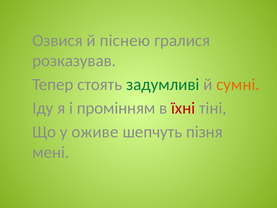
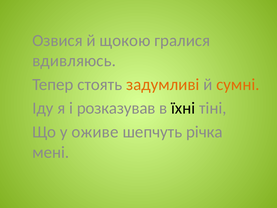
піснею: піснею -> щокою
розказував: розказував -> вдивляюсь
задумливі colour: green -> orange
промінням: промінням -> розказував
їхні colour: red -> black
пізня: пізня -> річка
